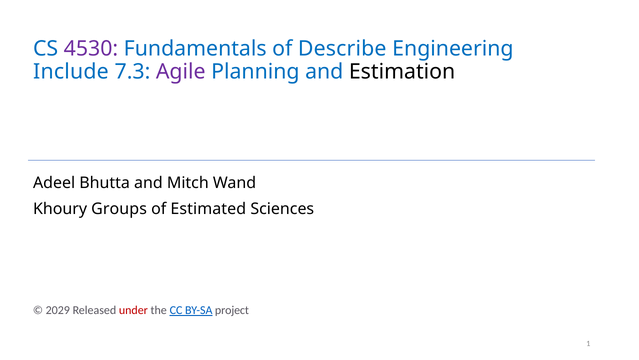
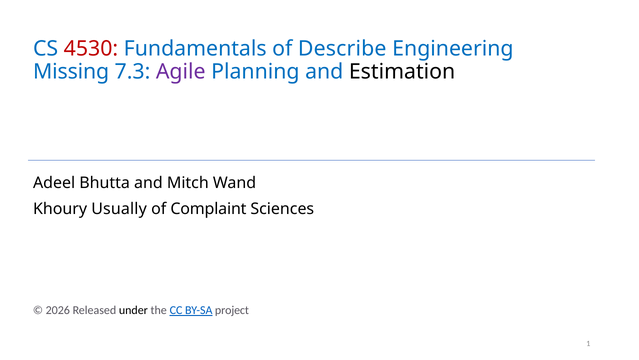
4530 colour: purple -> red
Include: Include -> Missing
Groups: Groups -> Usually
Estimated: Estimated -> Complaint
2029: 2029 -> 2026
under colour: red -> black
